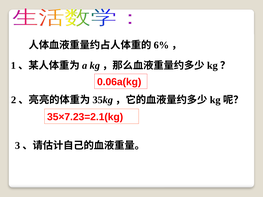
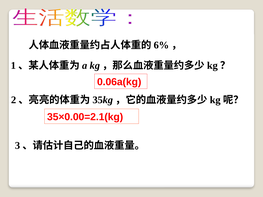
35×7.23=2.1(kg: 35×7.23=2.1(kg -> 35×0.00=2.1(kg
